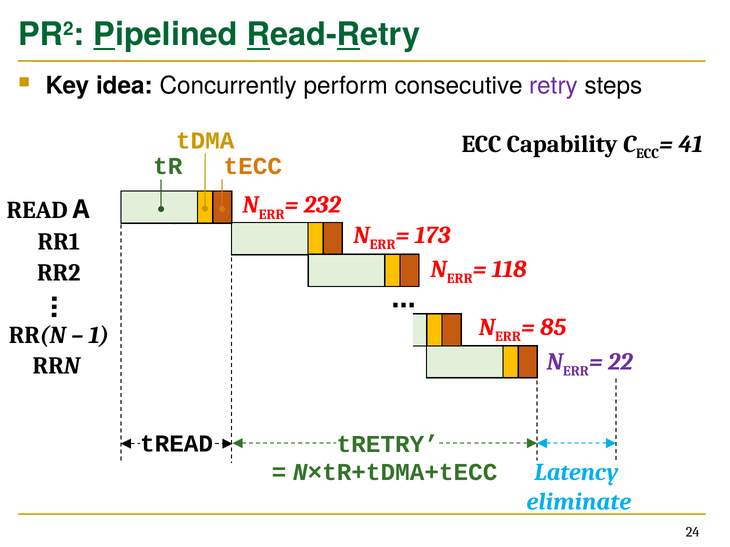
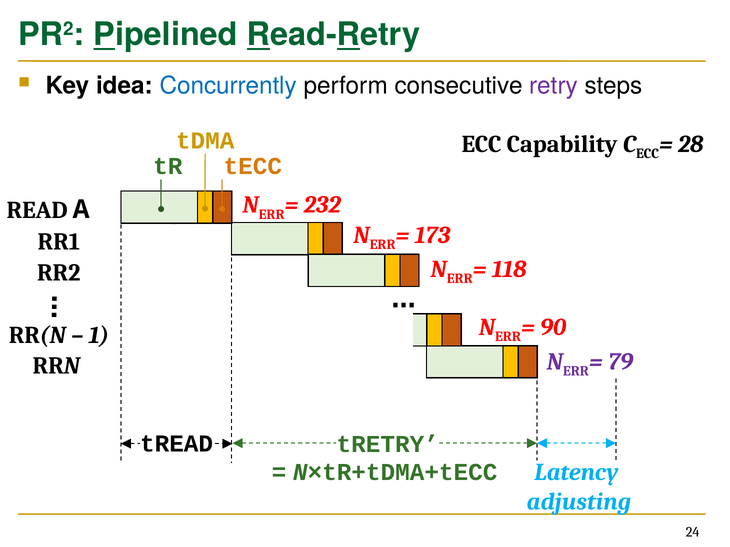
Concurrently colour: black -> blue
41: 41 -> 28
85: 85 -> 90
22: 22 -> 79
eliminate: eliminate -> adjusting
